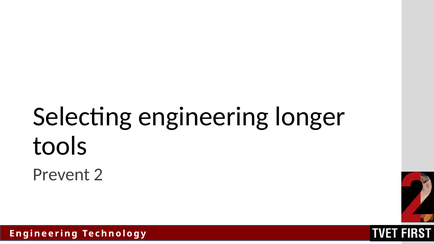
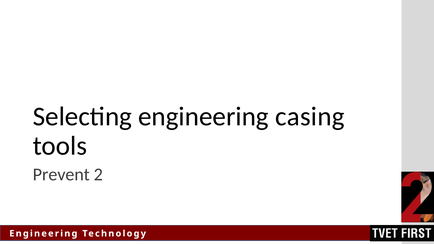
longer: longer -> casing
